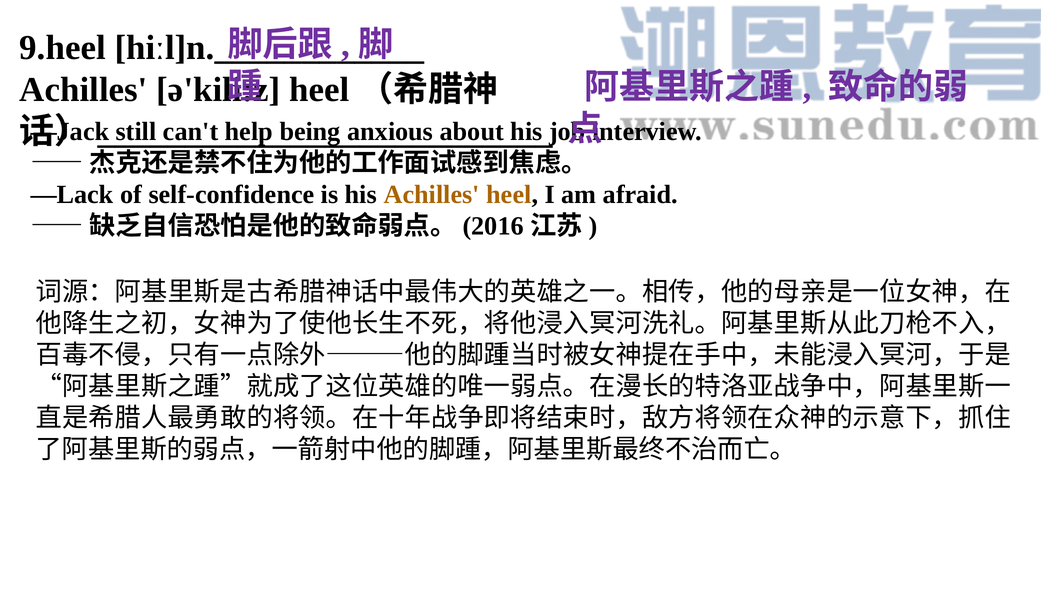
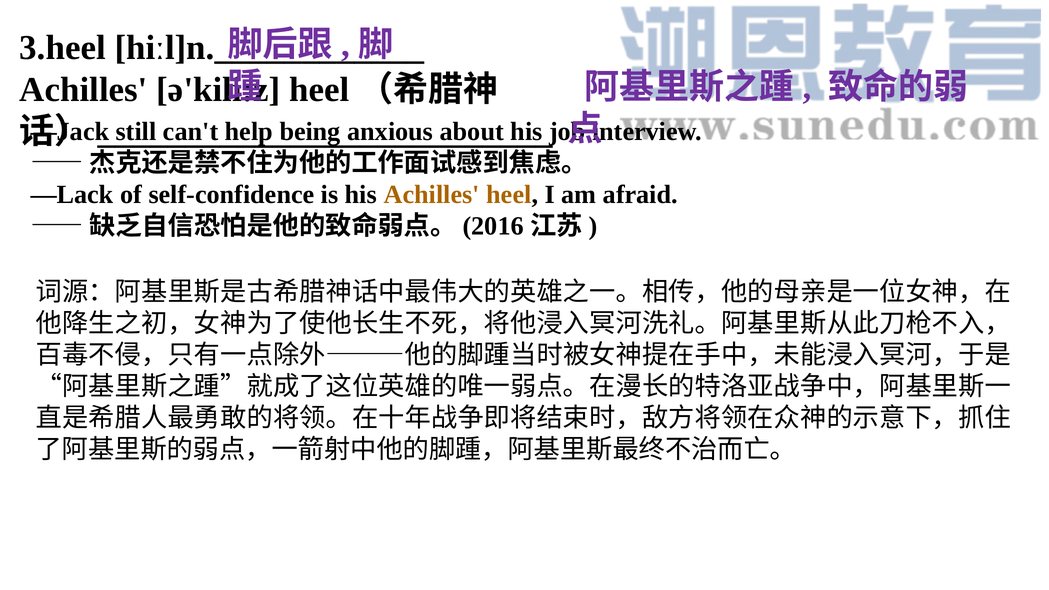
9.heel: 9.heel -> 3.heel
